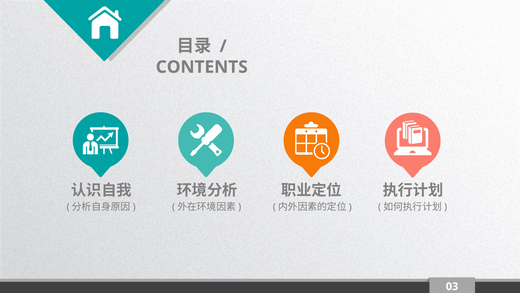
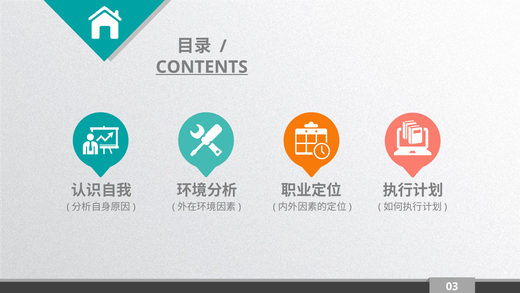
CONTENTS underline: none -> present
